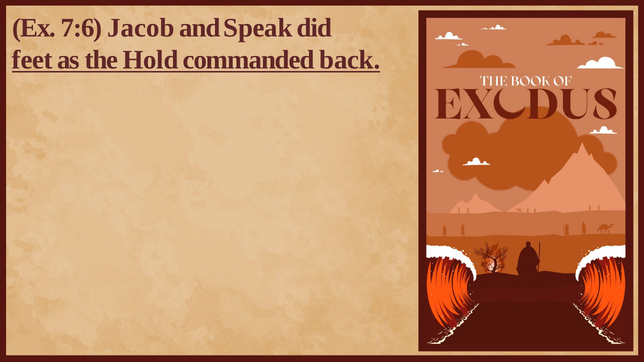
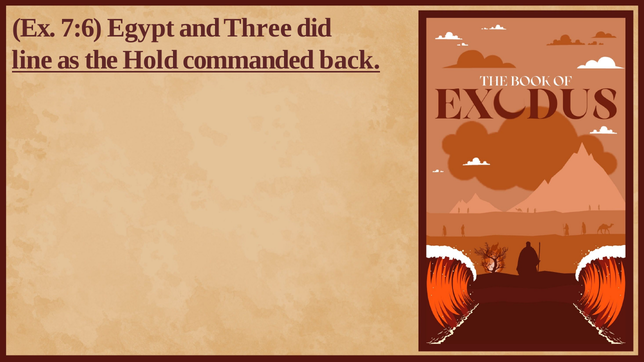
Jacob: Jacob -> Egypt
Speak: Speak -> Three
feet: feet -> line
